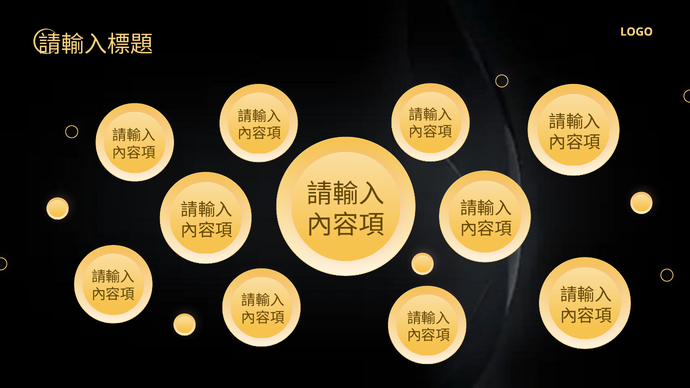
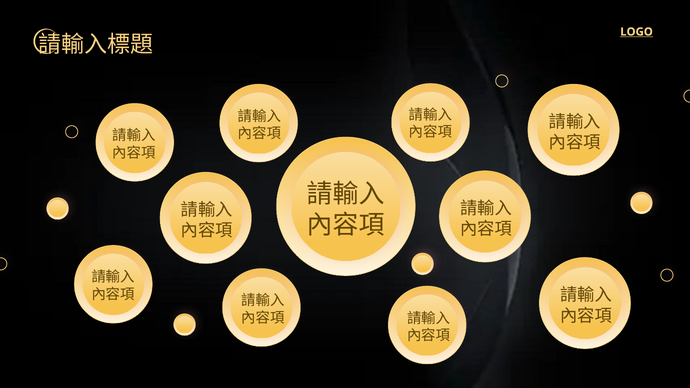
LOGO underline: none -> present
